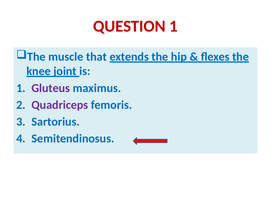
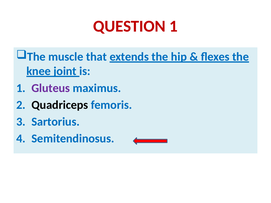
Quadriceps colour: purple -> black
